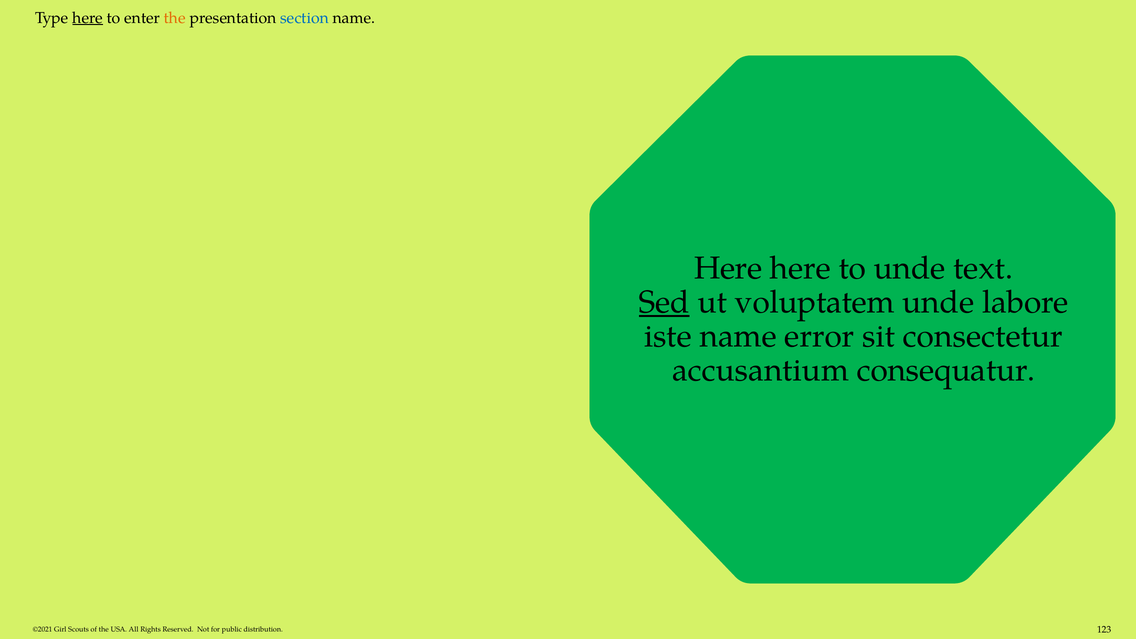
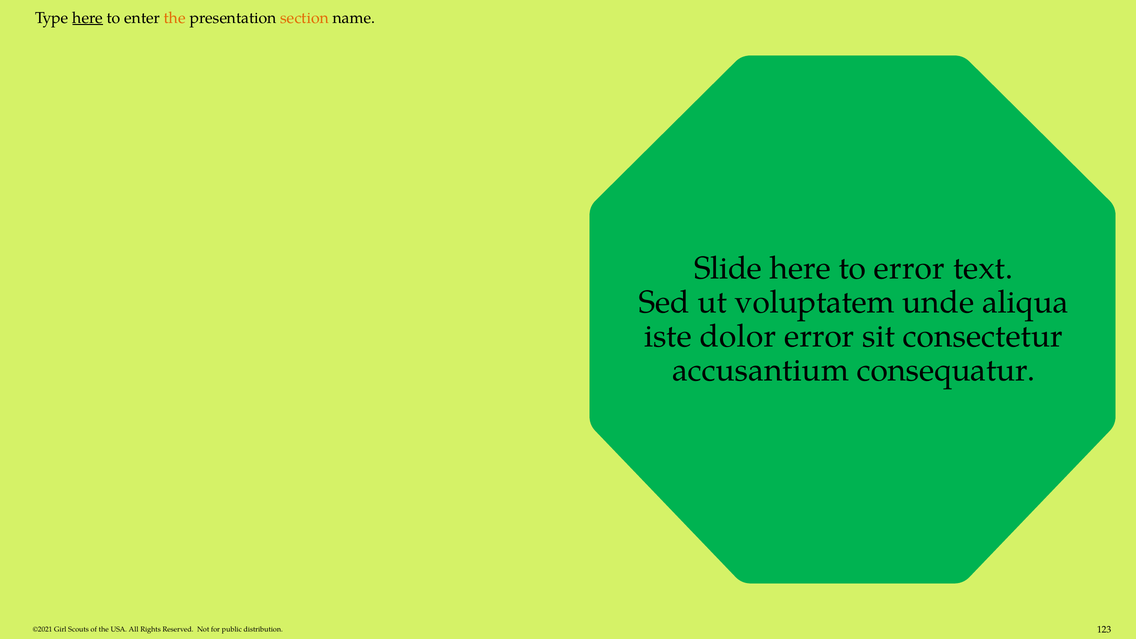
section colour: blue -> orange
Here at (728, 268): Here -> Slide
to unde: unde -> error
Sed underline: present -> none
labore: labore -> aliqua
iste name: name -> dolor
